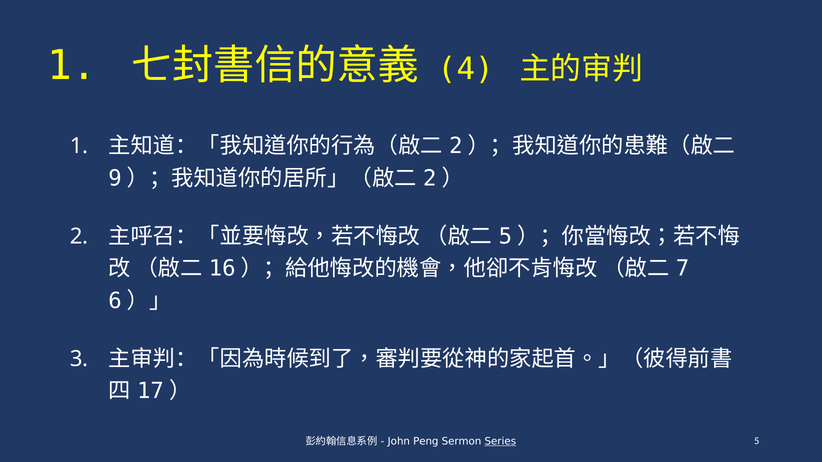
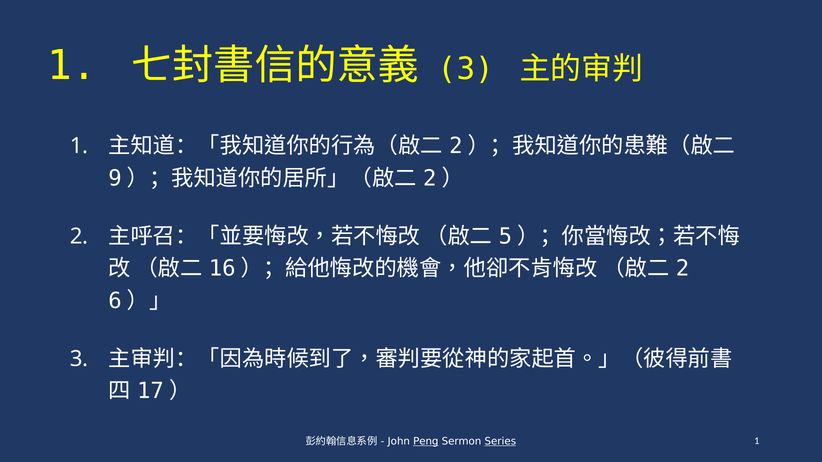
4 at (466, 69): 4 -> 3
7 at (683, 269): 7 -> 2
Peng underline: none -> present
5 at (757, 441): 5 -> 1
